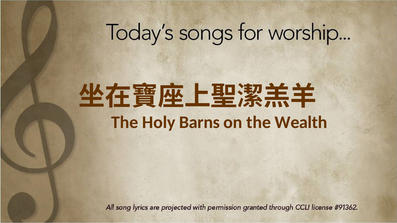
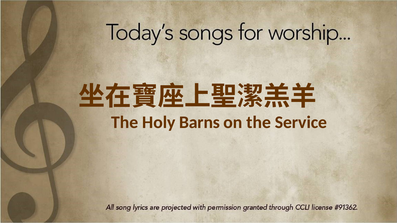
Wealth: Wealth -> Service
